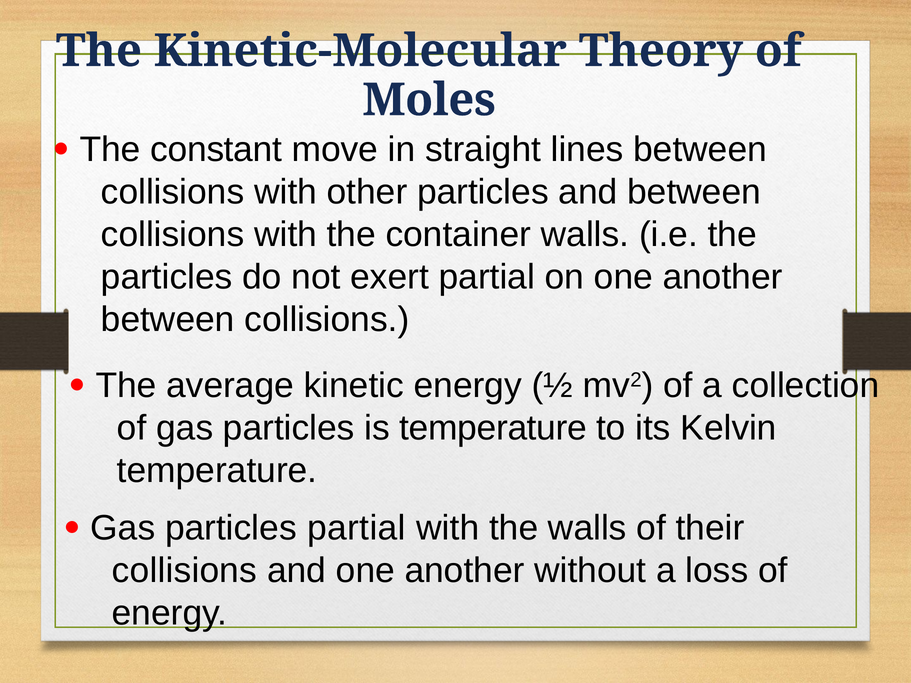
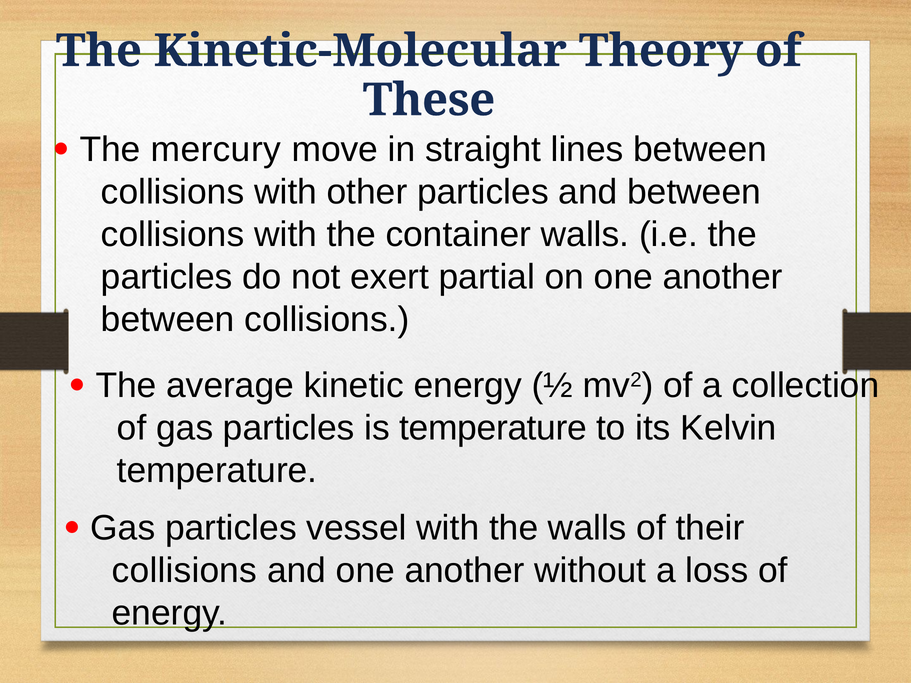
Moles: Moles -> These
constant: constant -> mercury
particles partial: partial -> vessel
